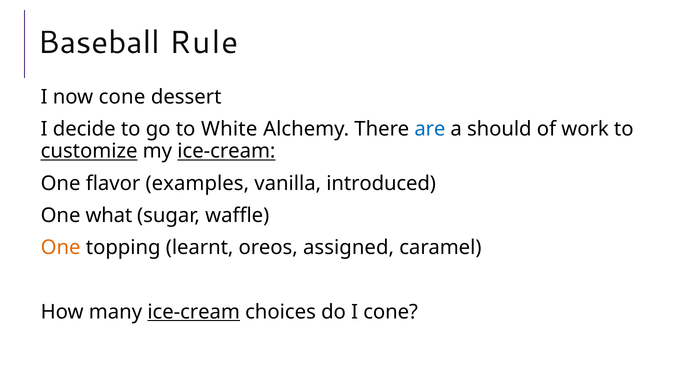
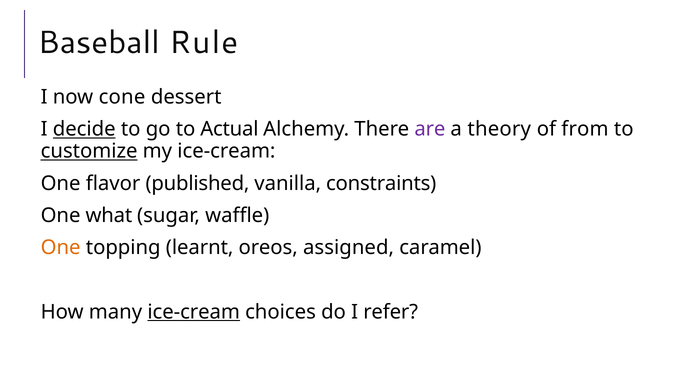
decide underline: none -> present
White: White -> Actual
are colour: blue -> purple
should: should -> theory
work: work -> from
ice-cream at (226, 151) underline: present -> none
examples: examples -> published
introduced: introduced -> constraints
I cone: cone -> refer
